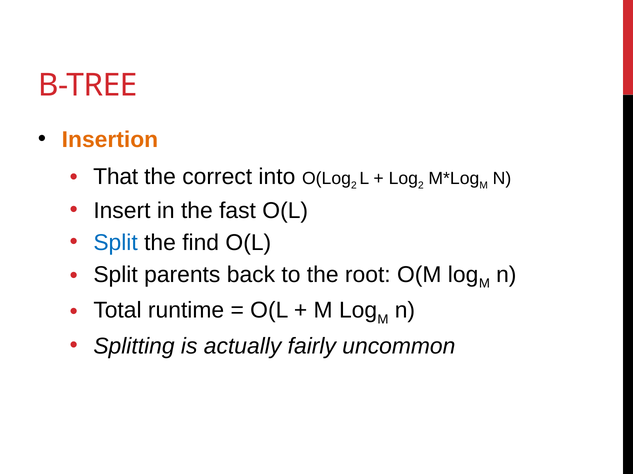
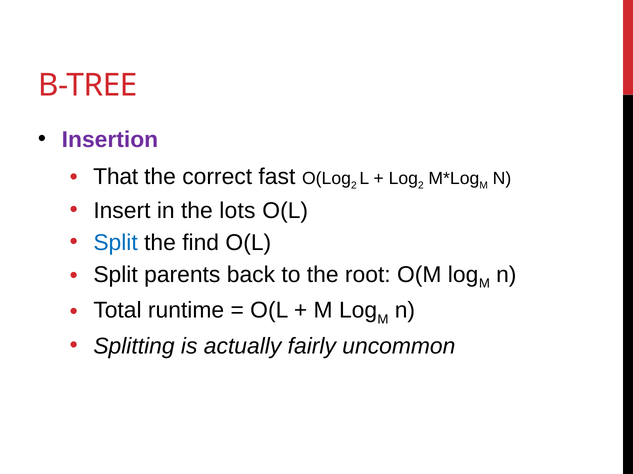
Insertion colour: orange -> purple
into: into -> fast
fast: fast -> lots
